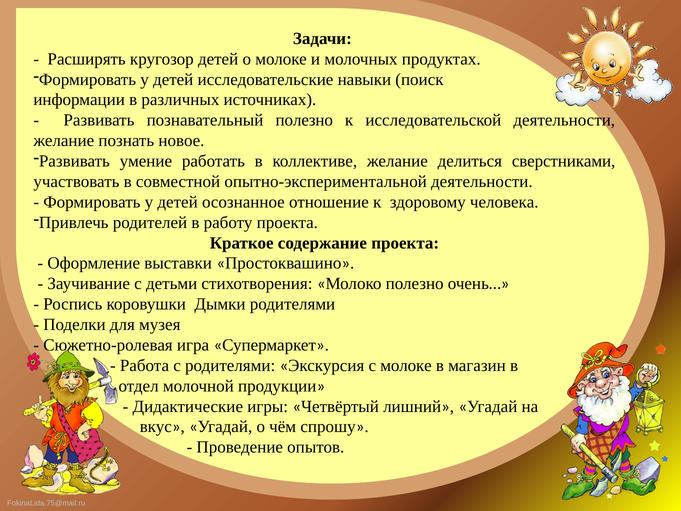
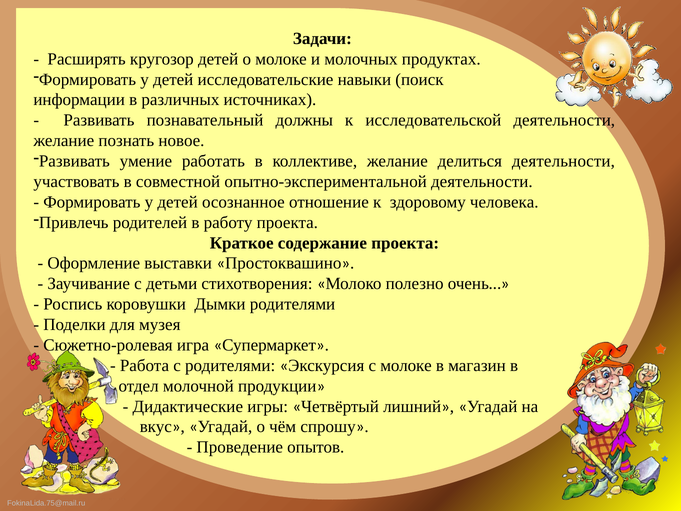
познавательный полезно: полезно -> должны
делиться сверстниками: сверстниками -> деятельности
